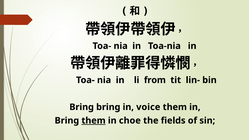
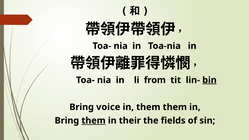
bin underline: none -> present
Bring bring: bring -> voice
in voice: voice -> them
choe: choe -> their
